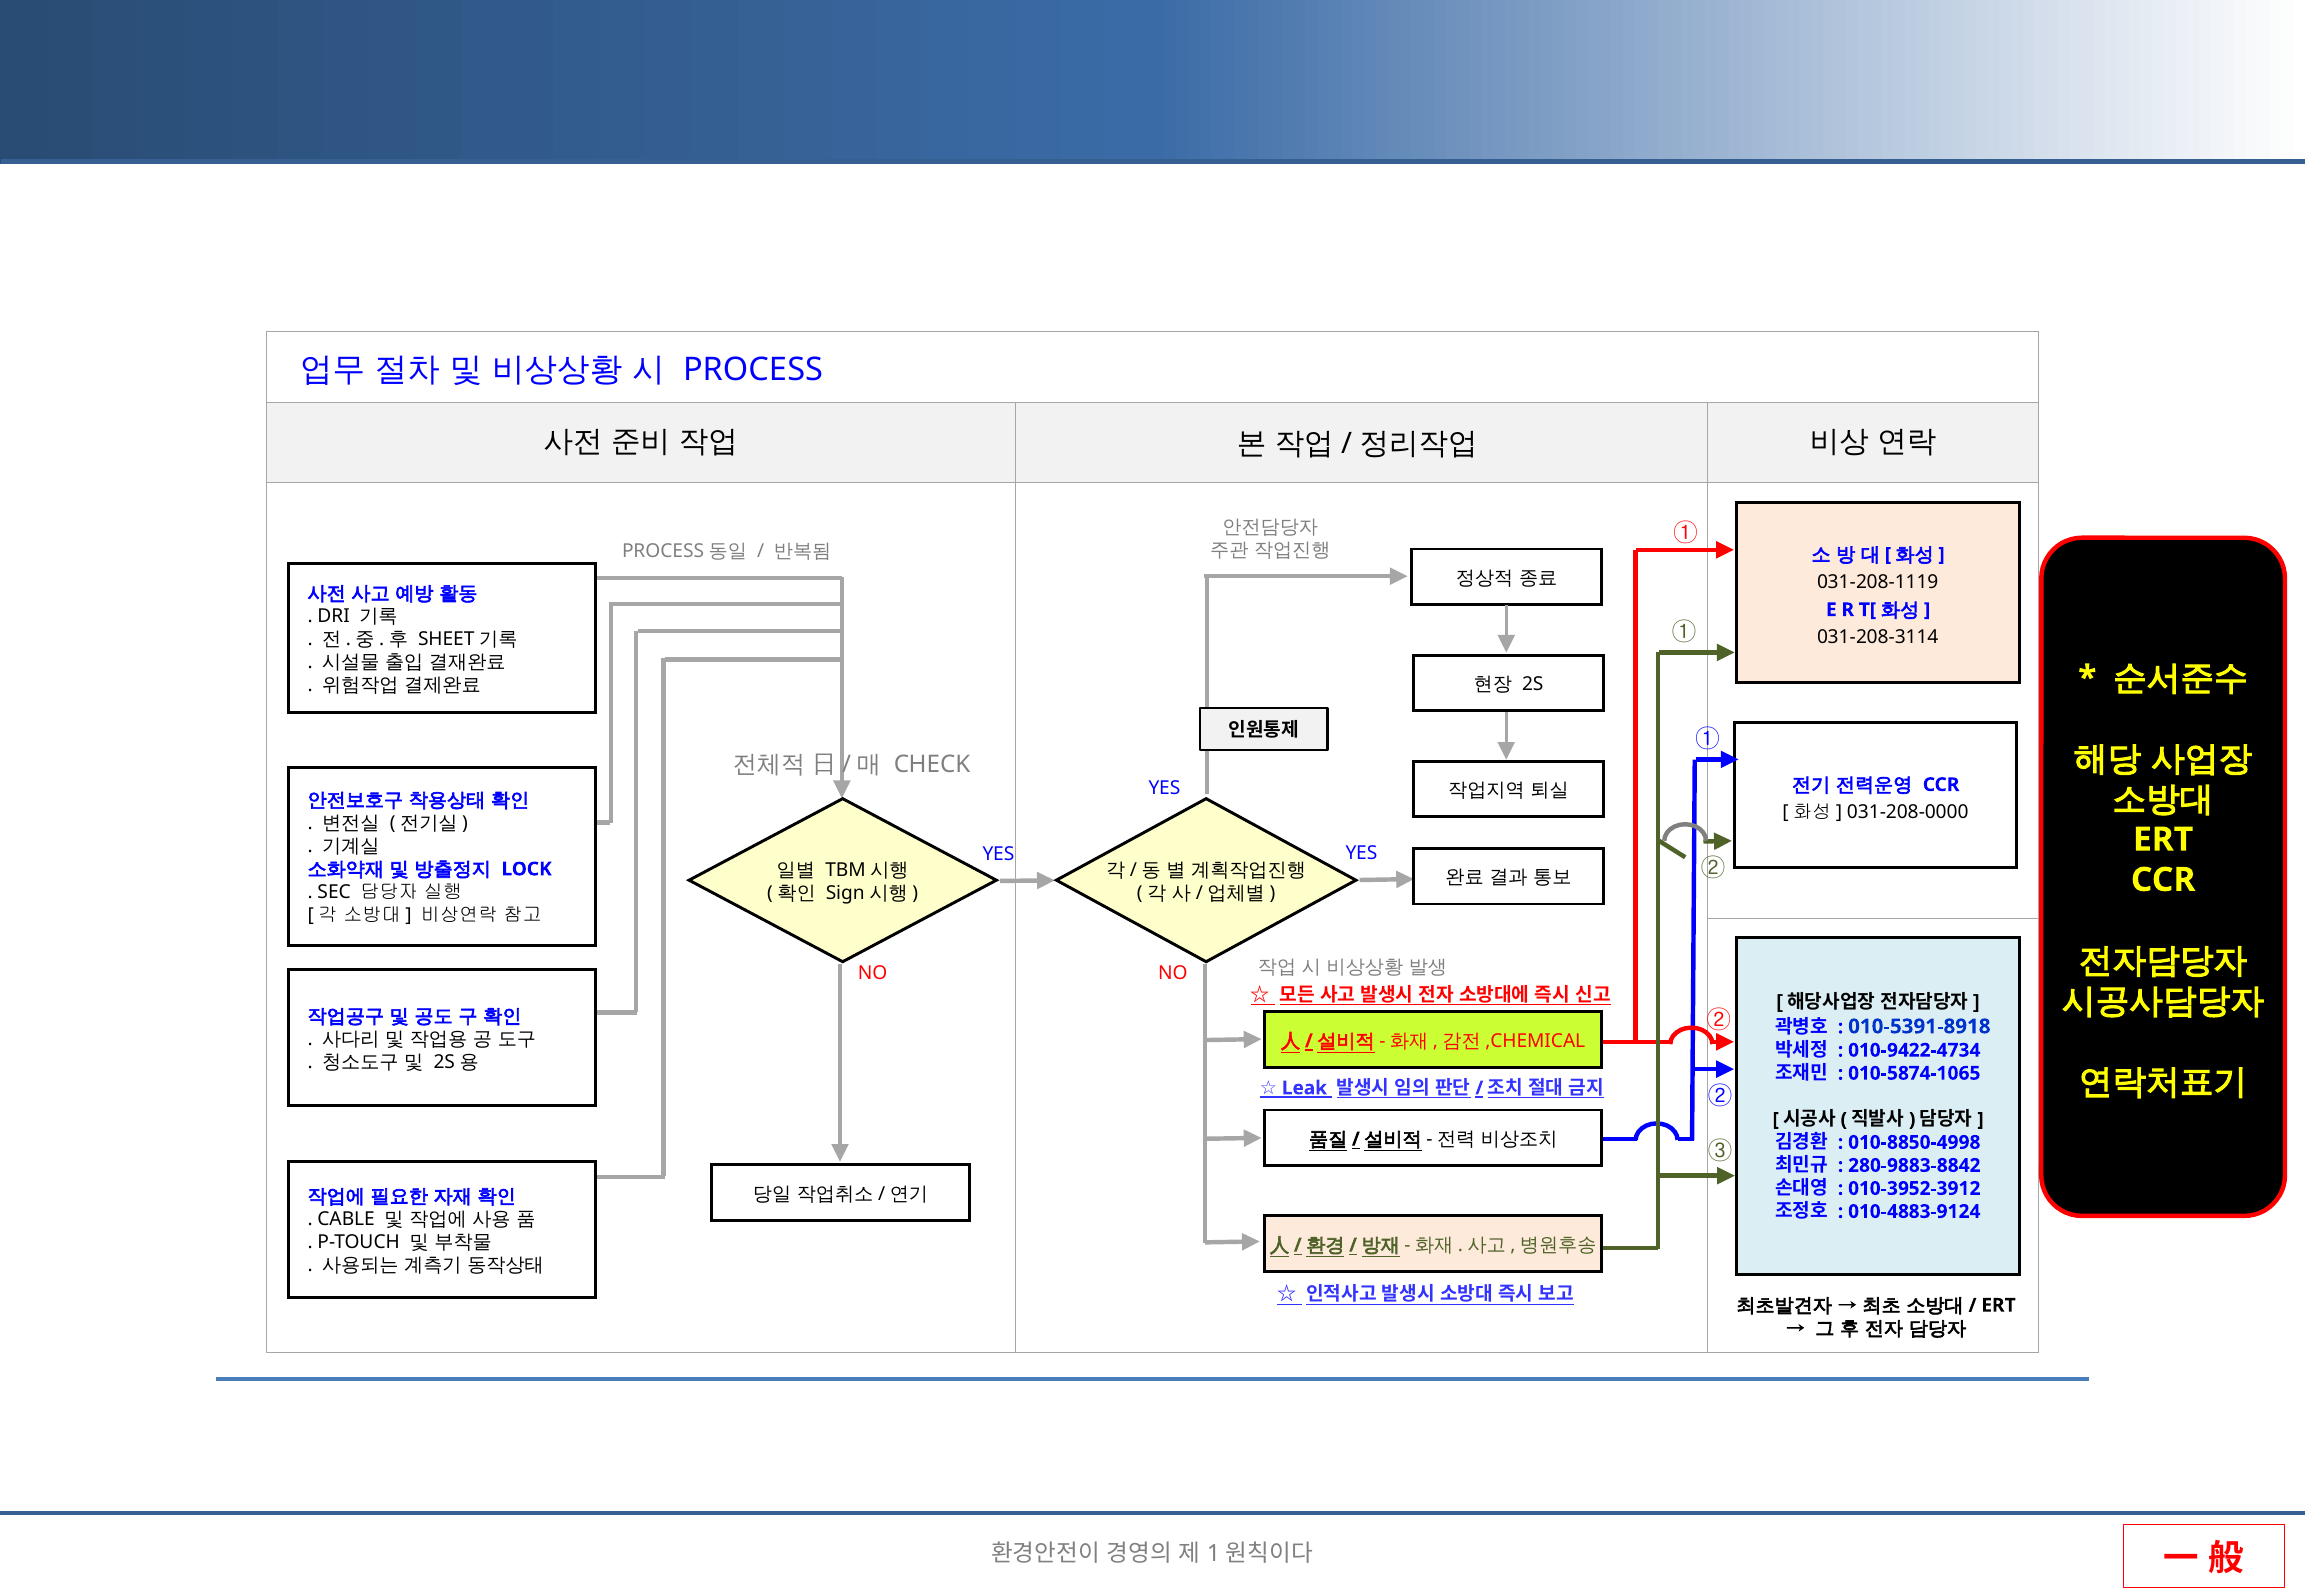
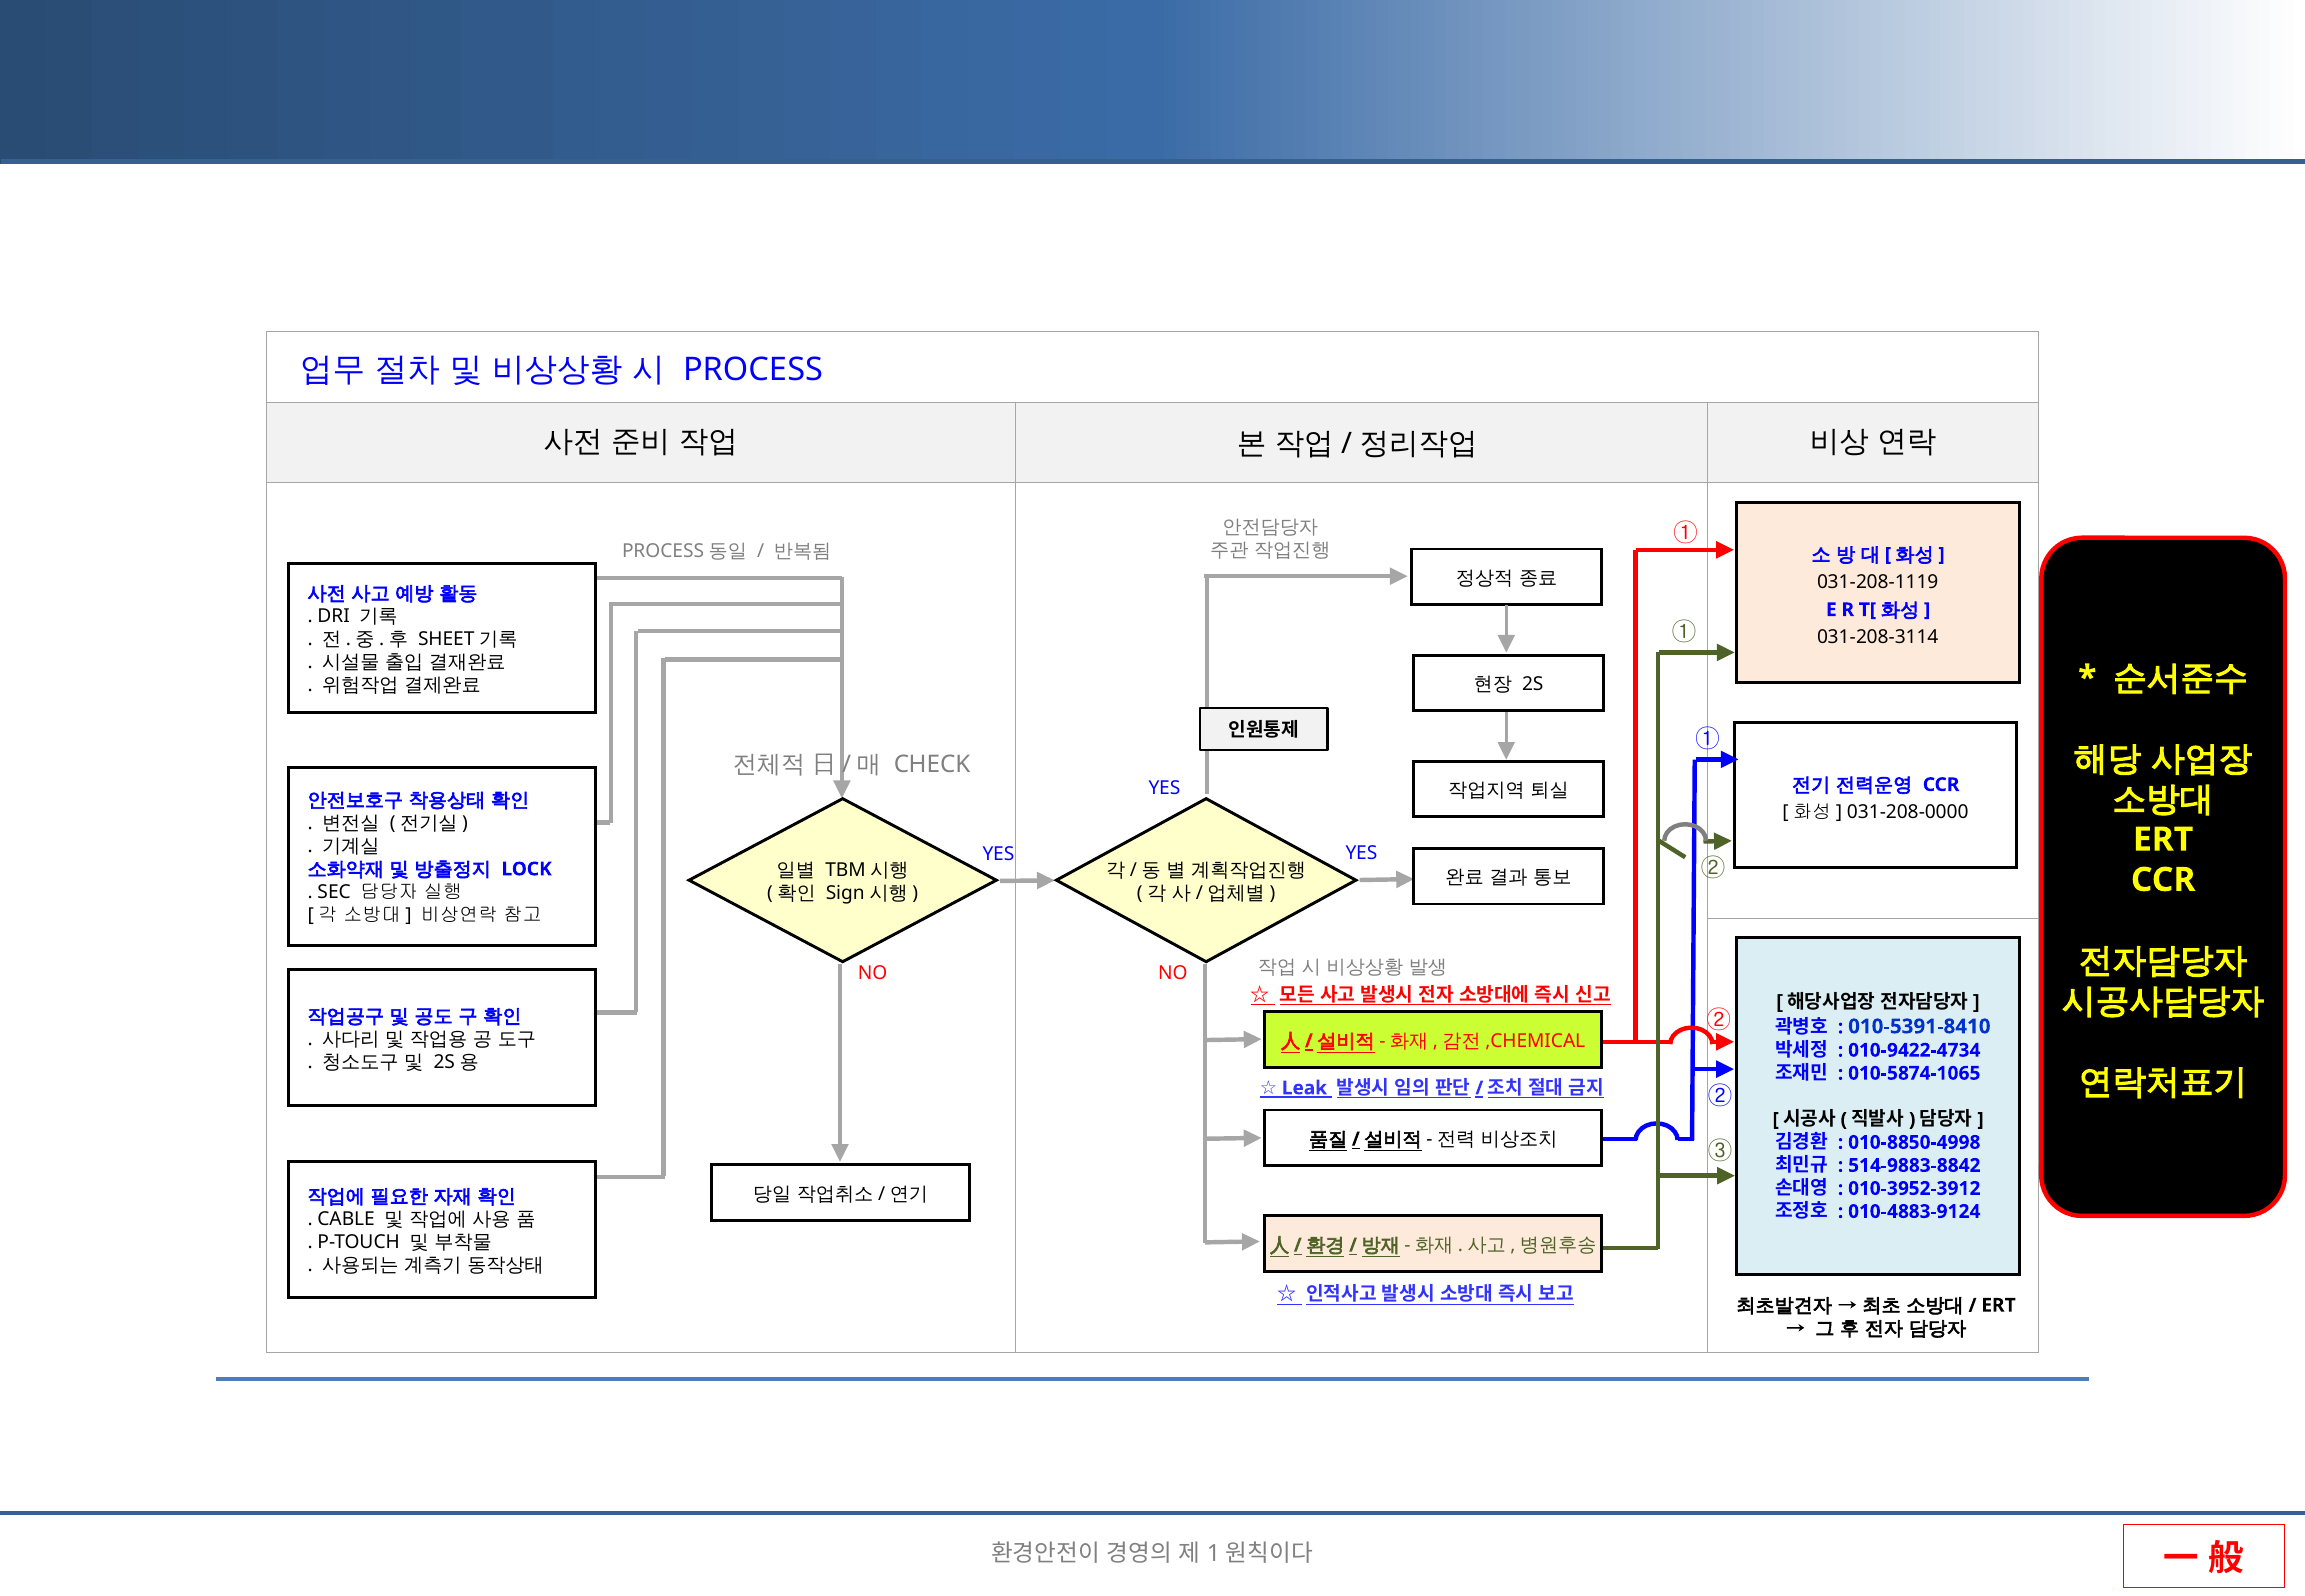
010-5391-8918: 010-5391-8918 -> 010-5391-8410
280-9883-8842: 280-9883-8842 -> 514-9883-8842
